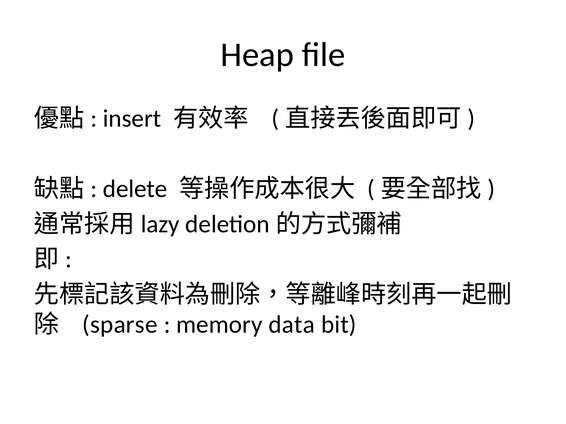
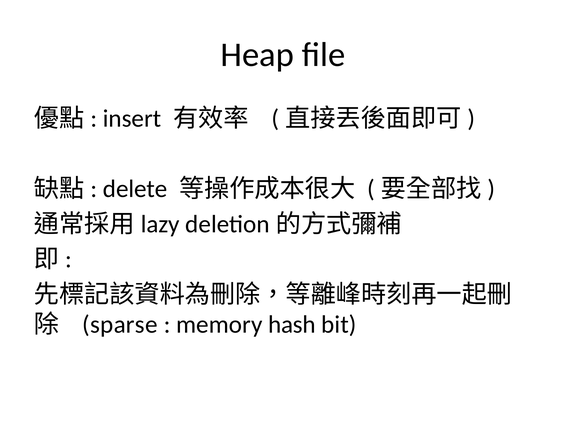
data: data -> hash
